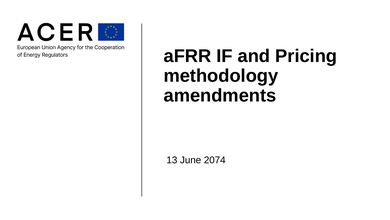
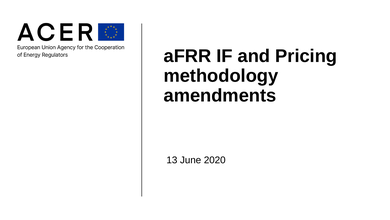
2074: 2074 -> 2020
